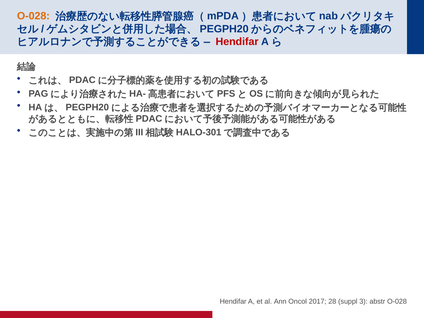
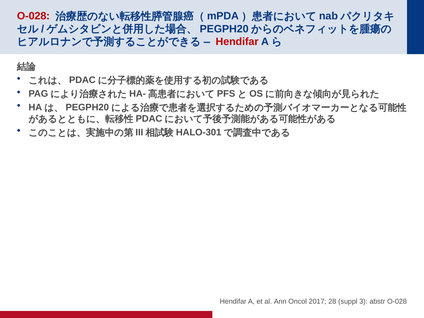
O-028 at (33, 16) colour: orange -> red
